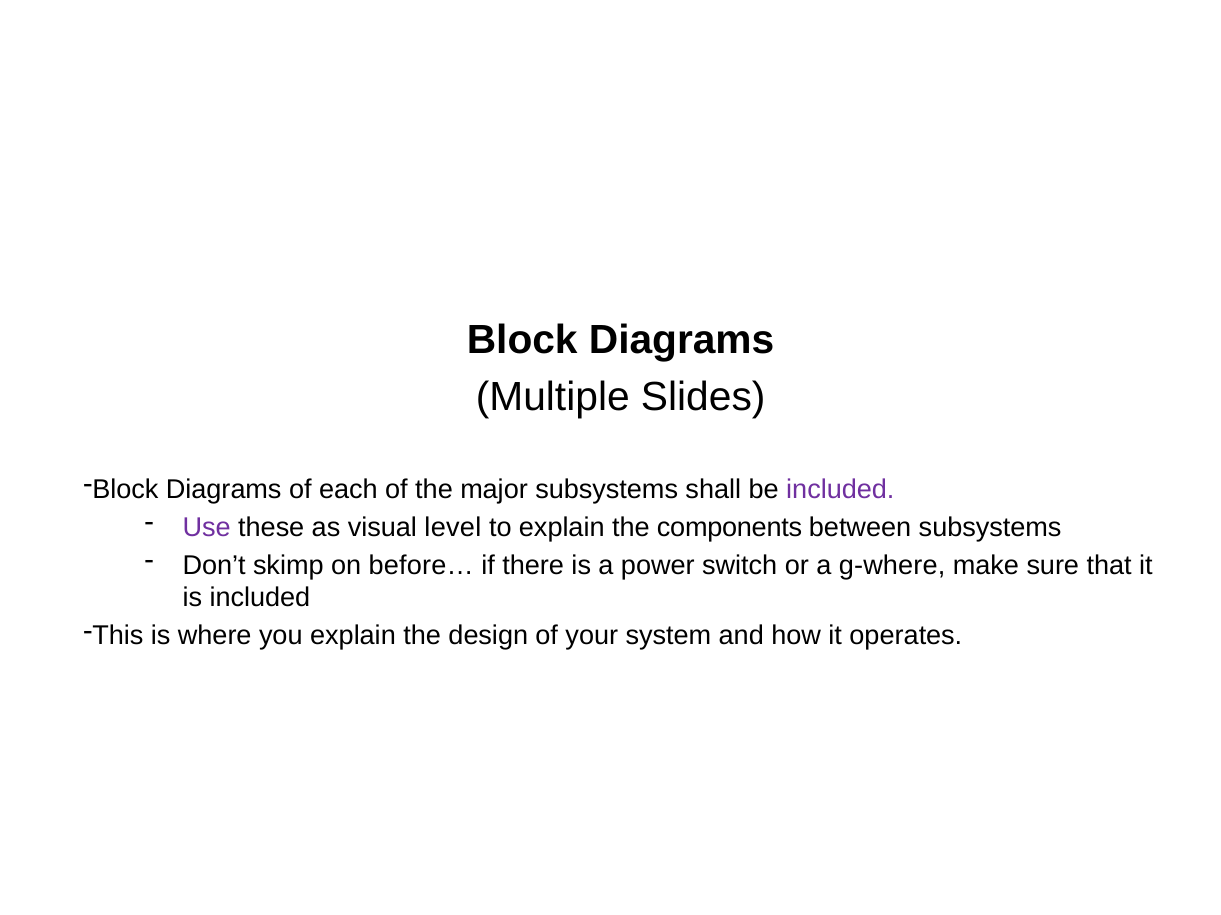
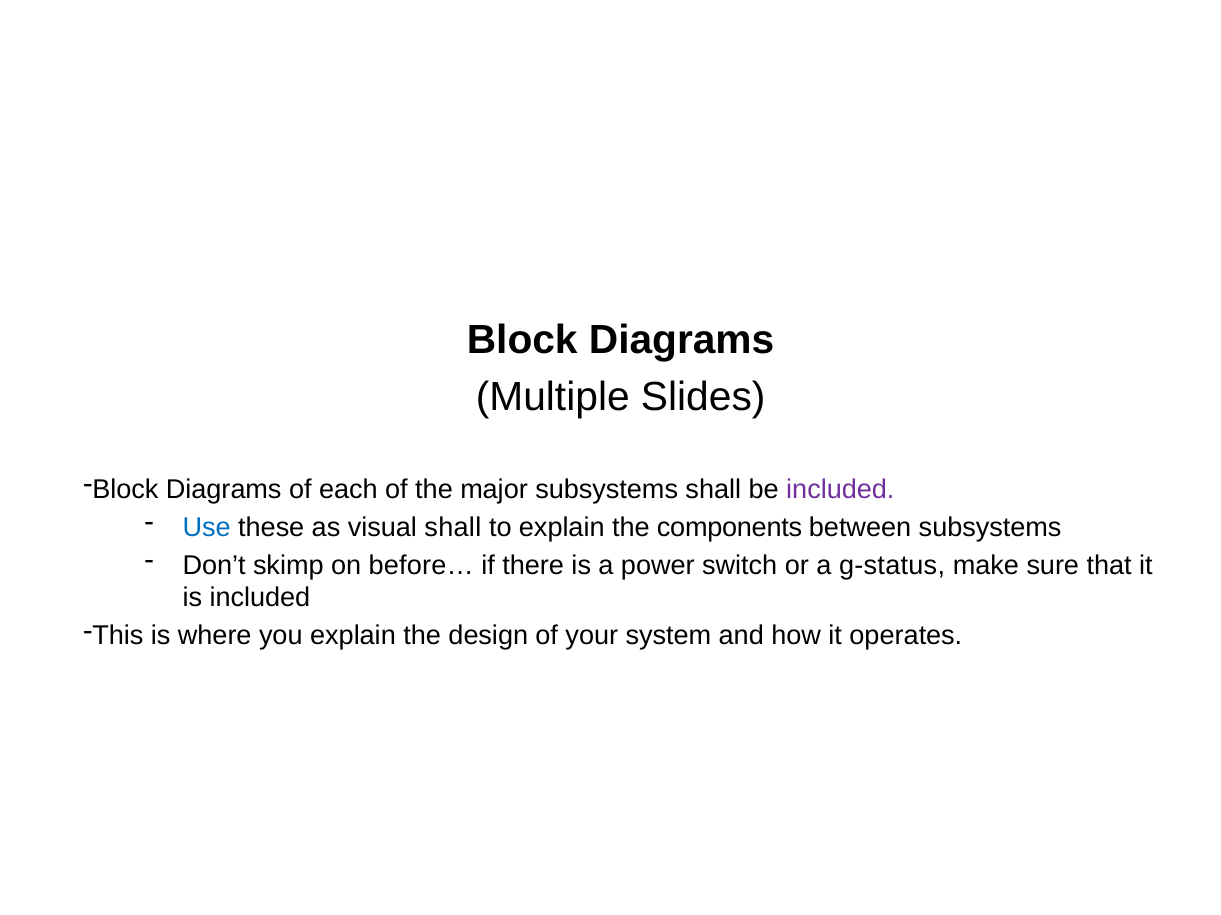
Use colour: purple -> blue
visual level: level -> shall
g-where: g-where -> g-status
